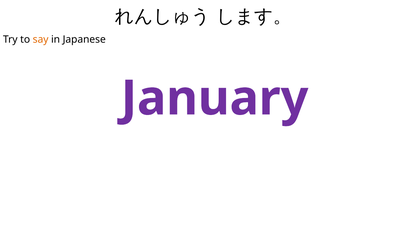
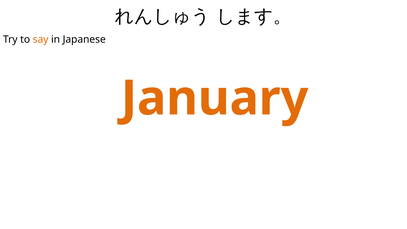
January colour: purple -> orange
